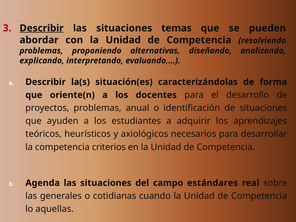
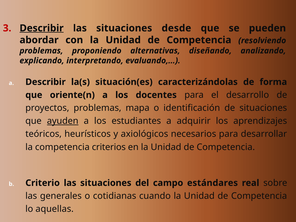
temas: temas -> desde
anual: anual -> mapa
ayuden underline: none -> present
Agenda: Agenda -> Criterio
